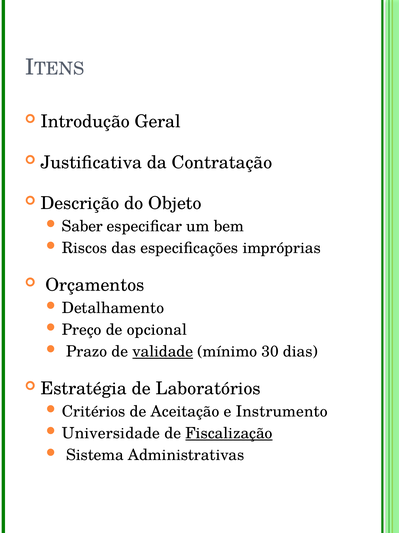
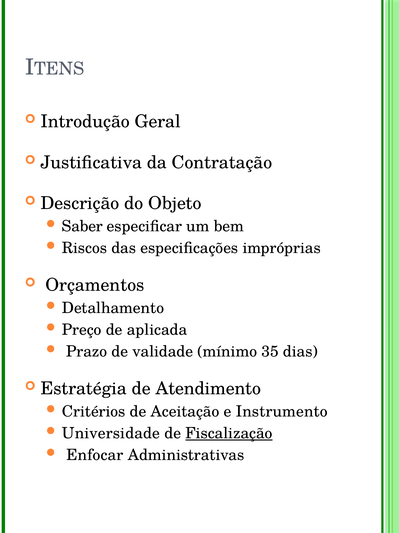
opcional: opcional -> aplicada
validade underline: present -> none
30: 30 -> 35
Laboratórios: Laboratórios -> Atendimento
Sistema: Sistema -> Enfocar
